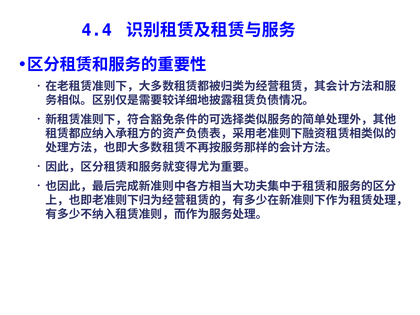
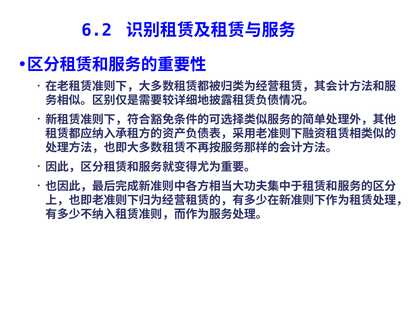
4.4: 4.4 -> 6.2
